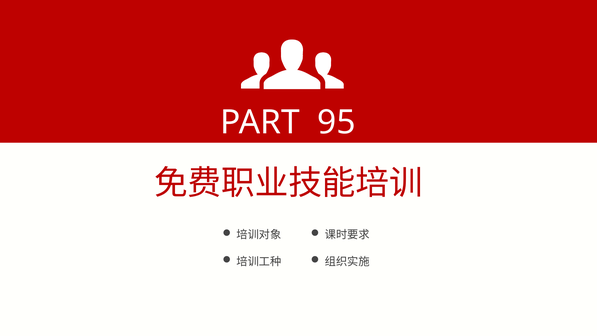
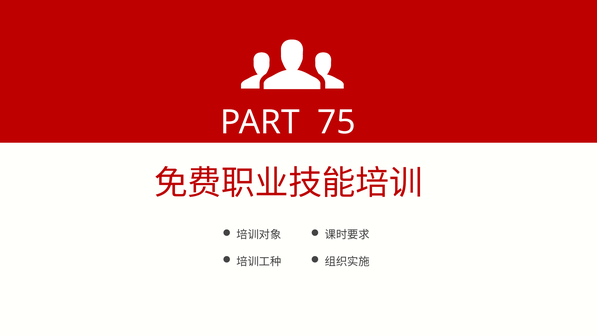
95: 95 -> 75
